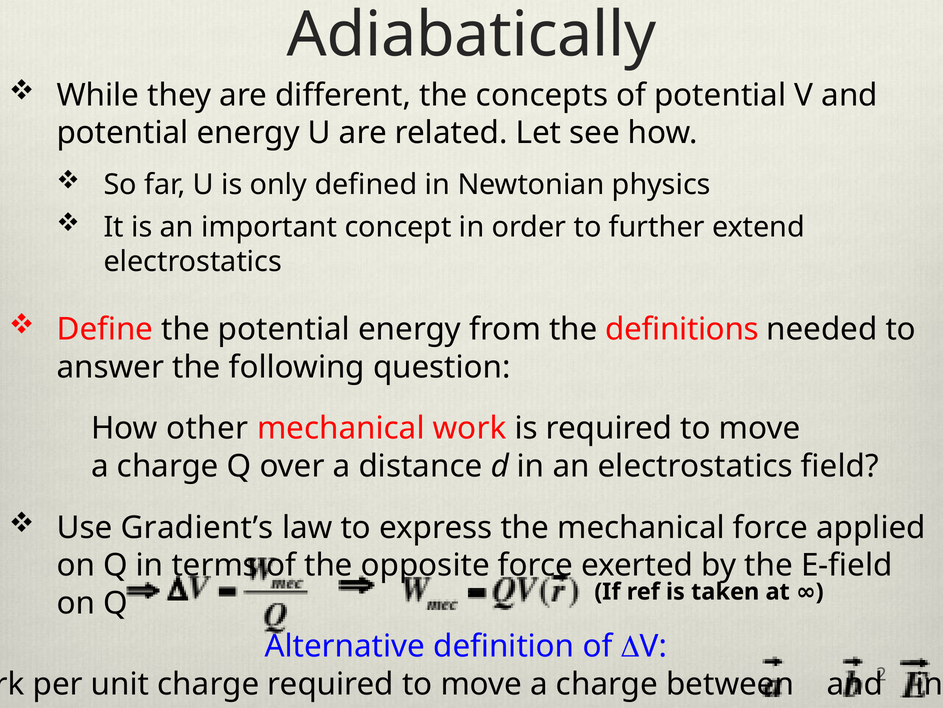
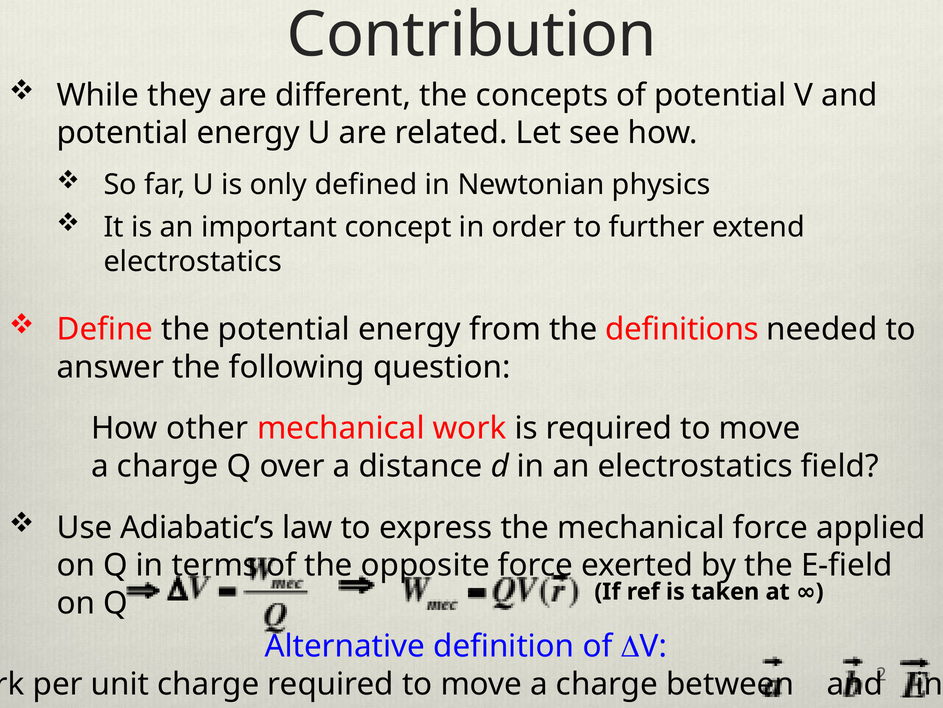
Adiabatically: Adiabatically -> Contribution
Gradient’s: Gradient’s -> Adiabatic’s
